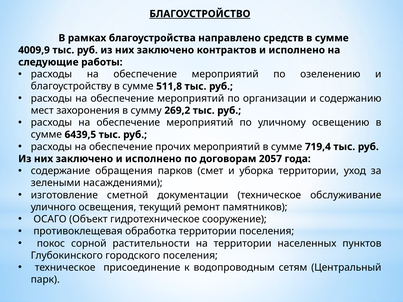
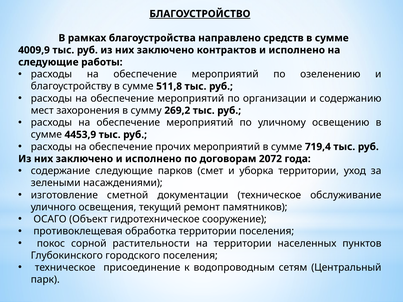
6439,5: 6439,5 -> 4453,9
2057: 2057 -> 2072
содержание обращения: обращения -> следующие
